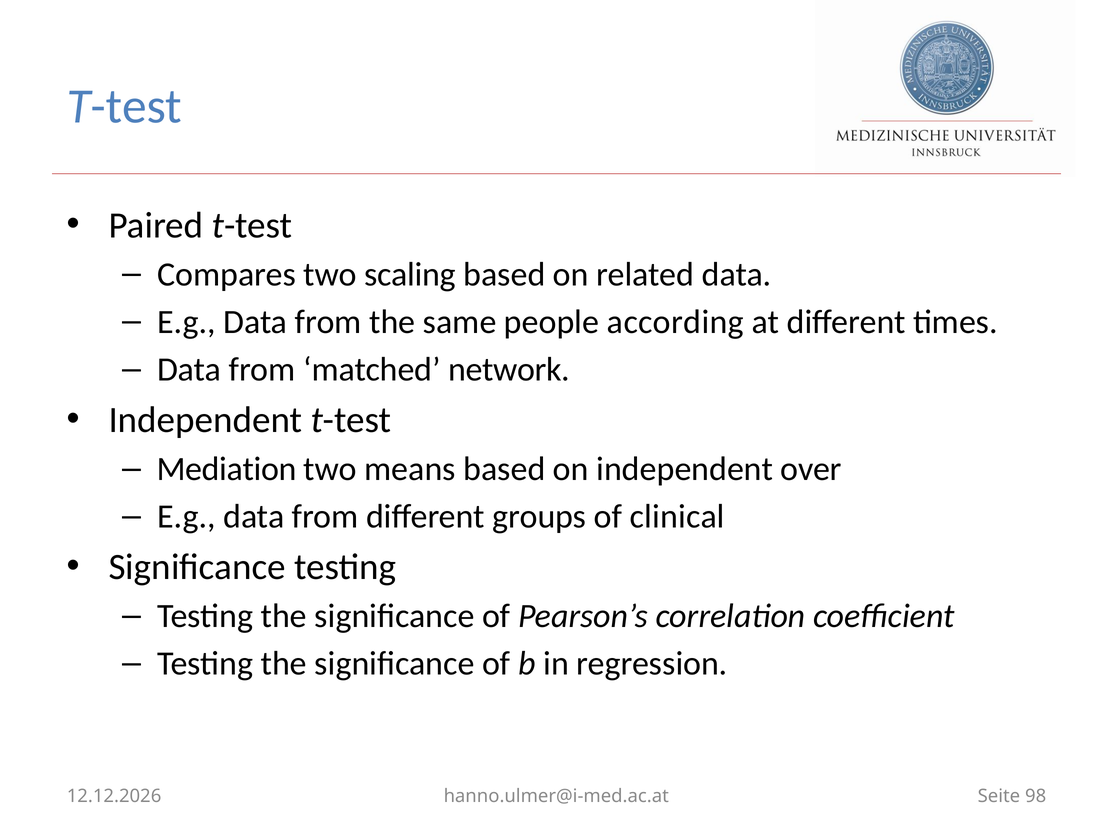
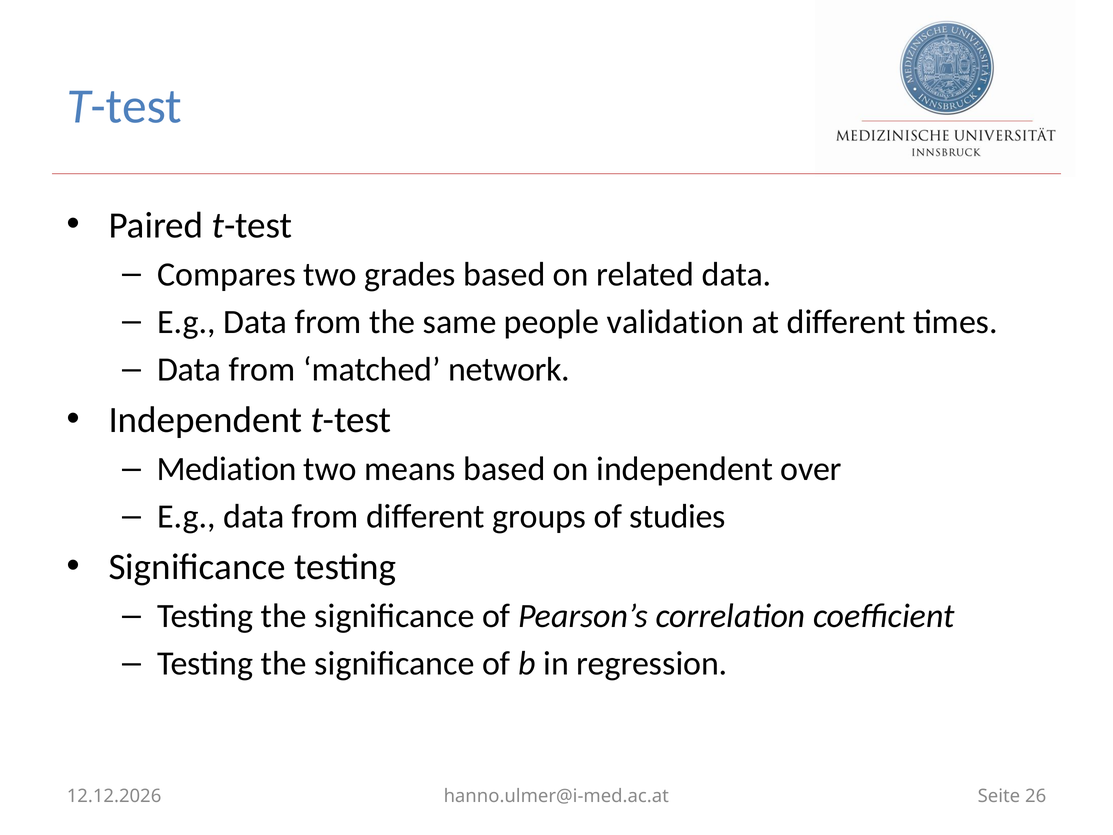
scaling: scaling -> grades
according: according -> validation
clinical: clinical -> studies
98: 98 -> 26
